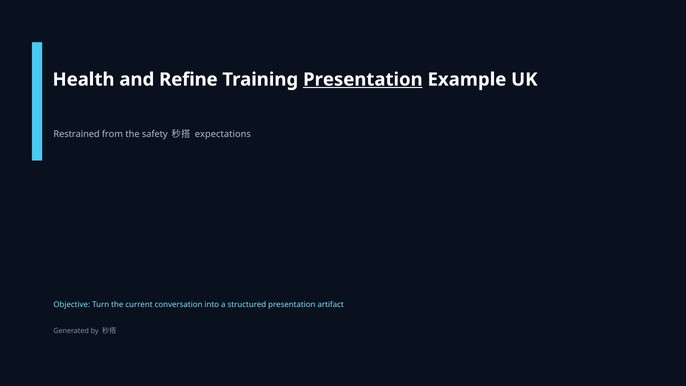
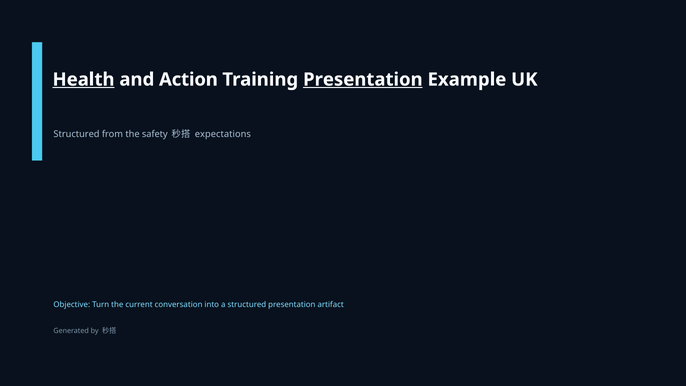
Health underline: none -> present
Refine: Refine -> Action
Restrained at (77, 134): Restrained -> Structured
